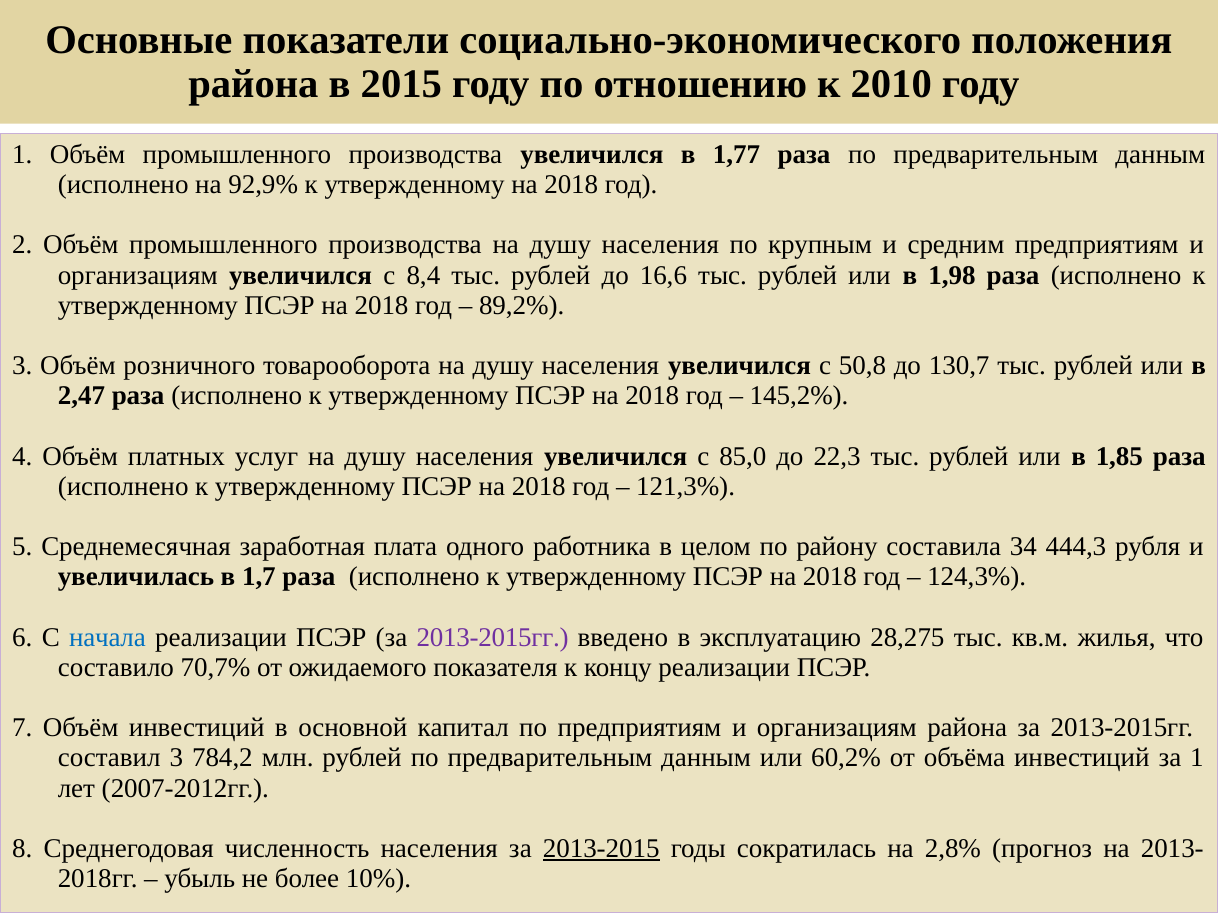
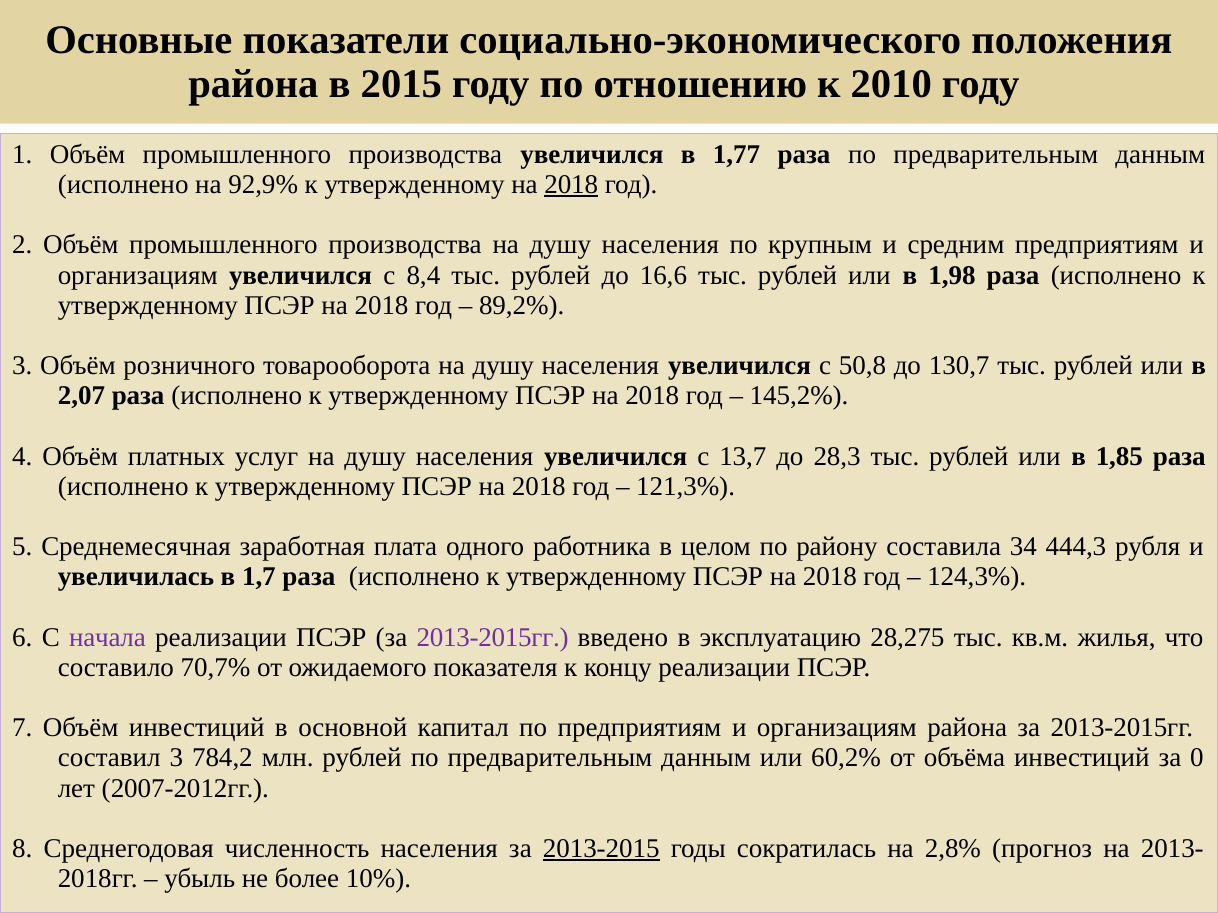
2018 at (571, 185) underline: none -> present
2,47: 2,47 -> 2,07
85,0: 85,0 -> 13,7
22,3: 22,3 -> 28,3
начала colour: blue -> purple
за 1: 1 -> 0
